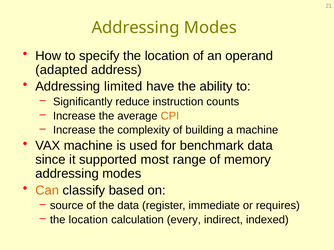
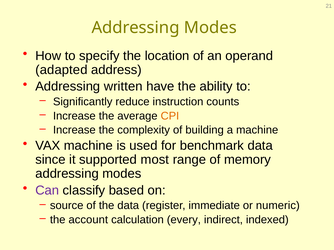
limited: limited -> written
Can colour: orange -> purple
requires: requires -> numeric
location at (88, 220): location -> account
